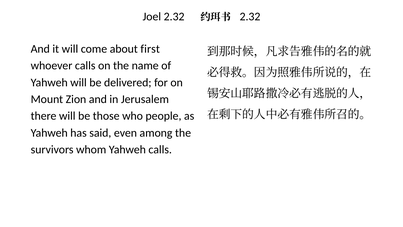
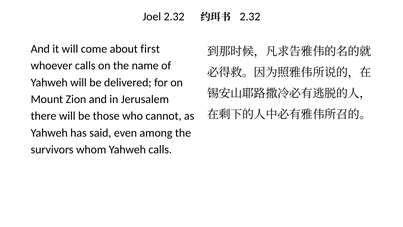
people: people -> cannot
